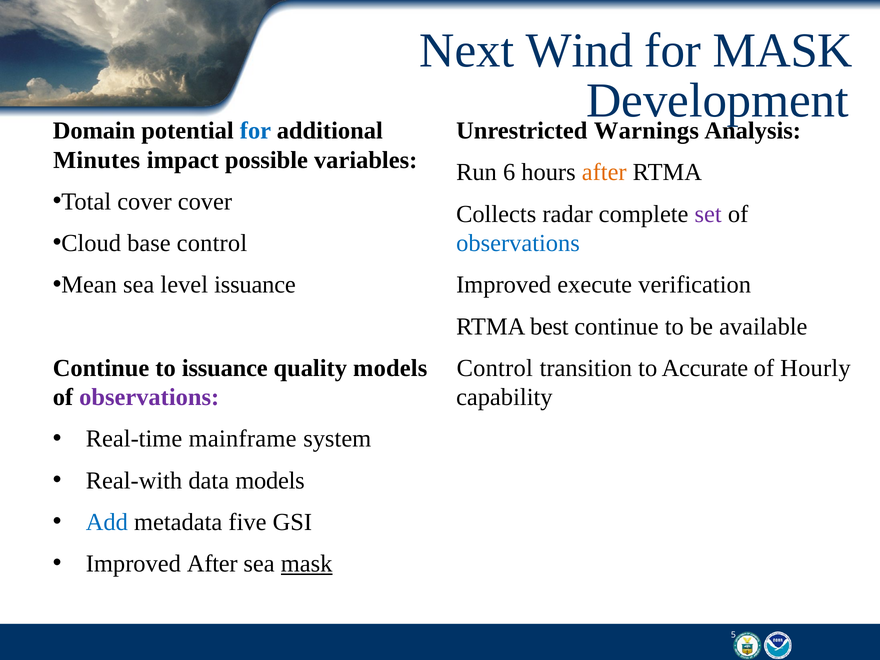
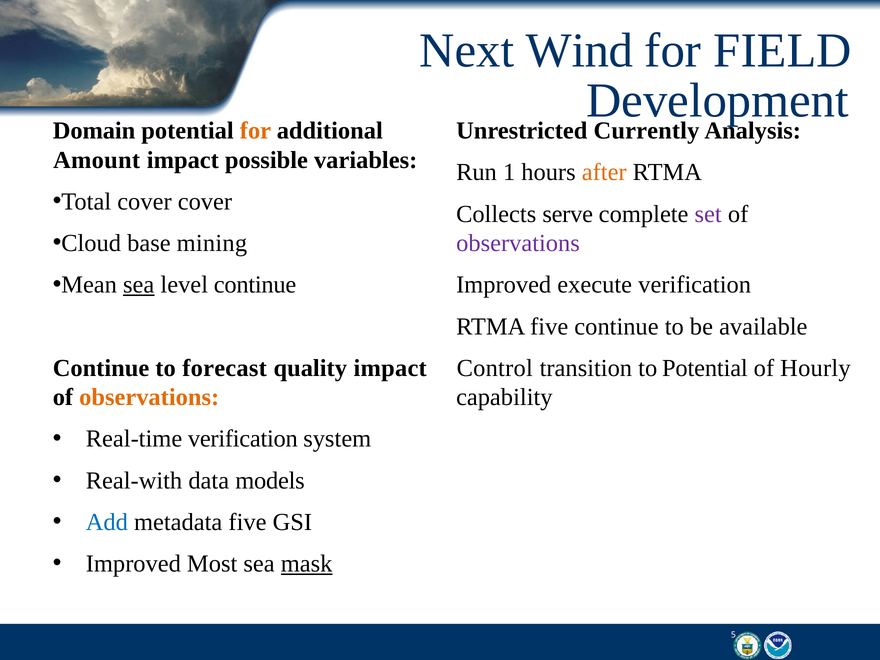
for MASK: MASK -> FIELD
for at (255, 131) colour: blue -> orange
Warnings: Warnings -> Currently
Minutes: Minutes -> Amount
6: 6 -> 1
radar: radar -> serve
base control: control -> mining
observations at (518, 243) colour: blue -> purple
sea at (139, 285) underline: none -> present
level issuance: issuance -> continue
RTMA best: best -> five
to issuance: issuance -> forecast
quality models: models -> impact
to Accurate: Accurate -> Potential
observations at (149, 397) colour: purple -> orange
Real-time mainframe: mainframe -> verification
Improved After: After -> Most
